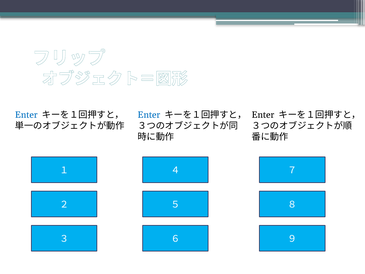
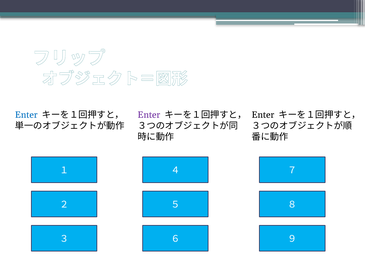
Enter at (149, 115) colour: blue -> purple
